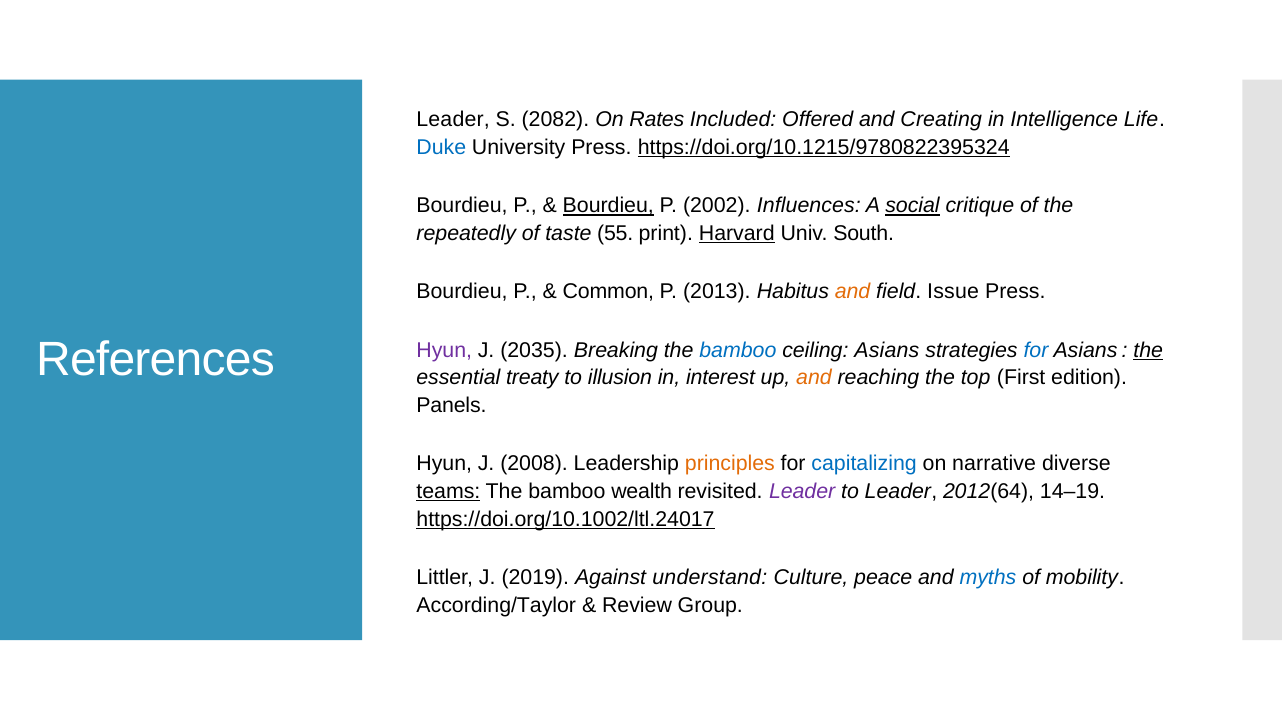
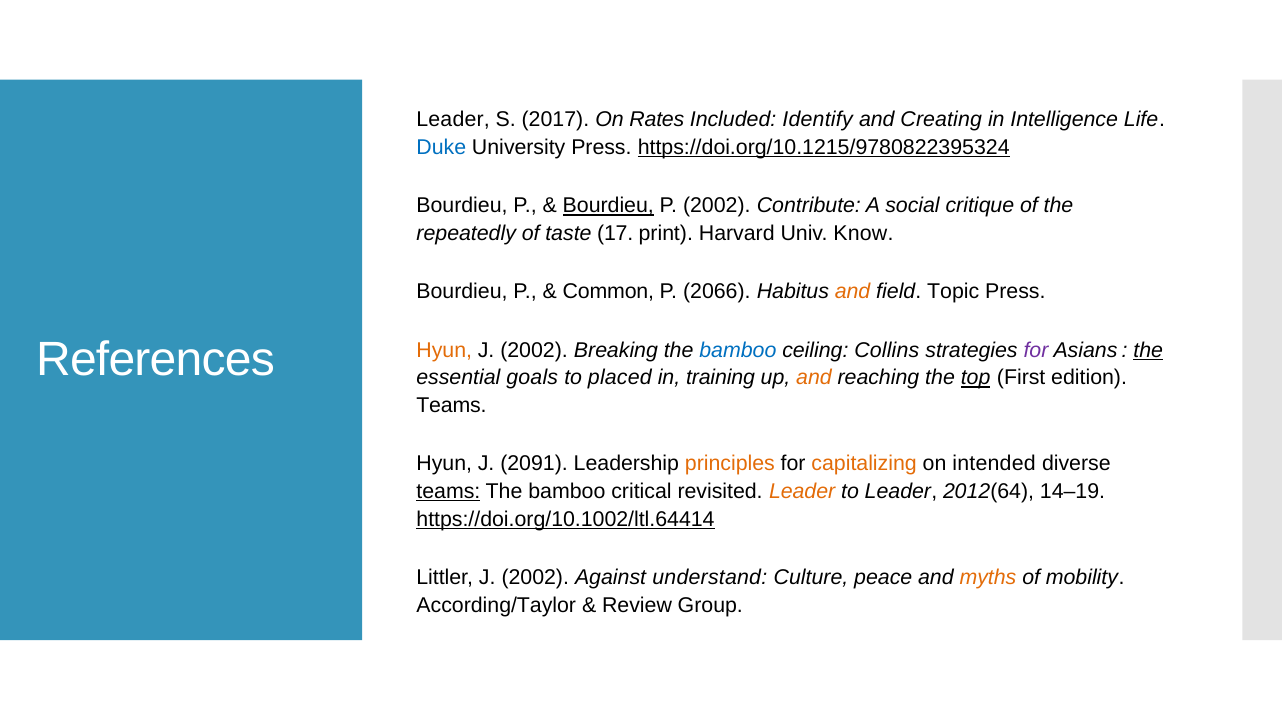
2082: 2082 -> 2017
Offered: Offered -> Identify
Influences: Influences -> Contribute
social underline: present -> none
55: 55 -> 17
Harvard underline: present -> none
South: South -> Know
2013: 2013 -> 2066
Issue: Issue -> Topic
Hyun at (444, 350) colour: purple -> orange
2035 at (534, 350): 2035 -> 2002
ceiling Asians: Asians -> Collins
for at (1036, 350) colour: blue -> purple
treaty: treaty -> goals
illusion: illusion -> placed
interest: interest -> training
top underline: none -> present
Panels at (451, 406): Panels -> Teams
2008: 2008 -> 2091
capitalizing colour: blue -> orange
narrative: narrative -> intended
wealth: wealth -> critical
Leader at (802, 492) colour: purple -> orange
https://doi.org/10.1002/ltl.24017: https://doi.org/10.1002/ltl.24017 -> https://doi.org/10.1002/ltl.64414
Littler J 2019: 2019 -> 2002
myths colour: blue -> orange
